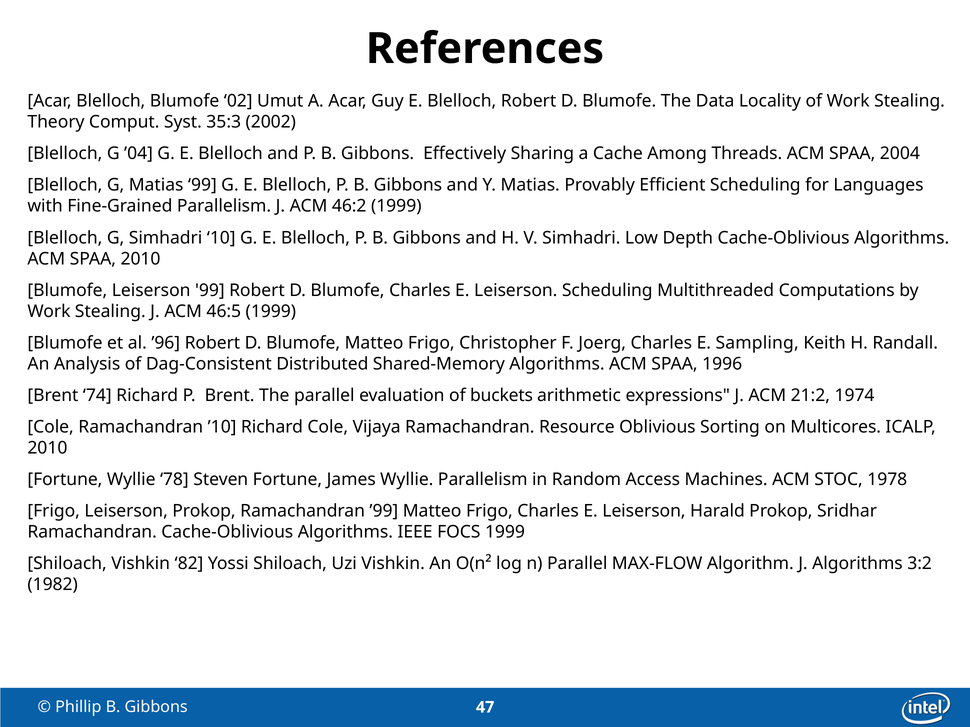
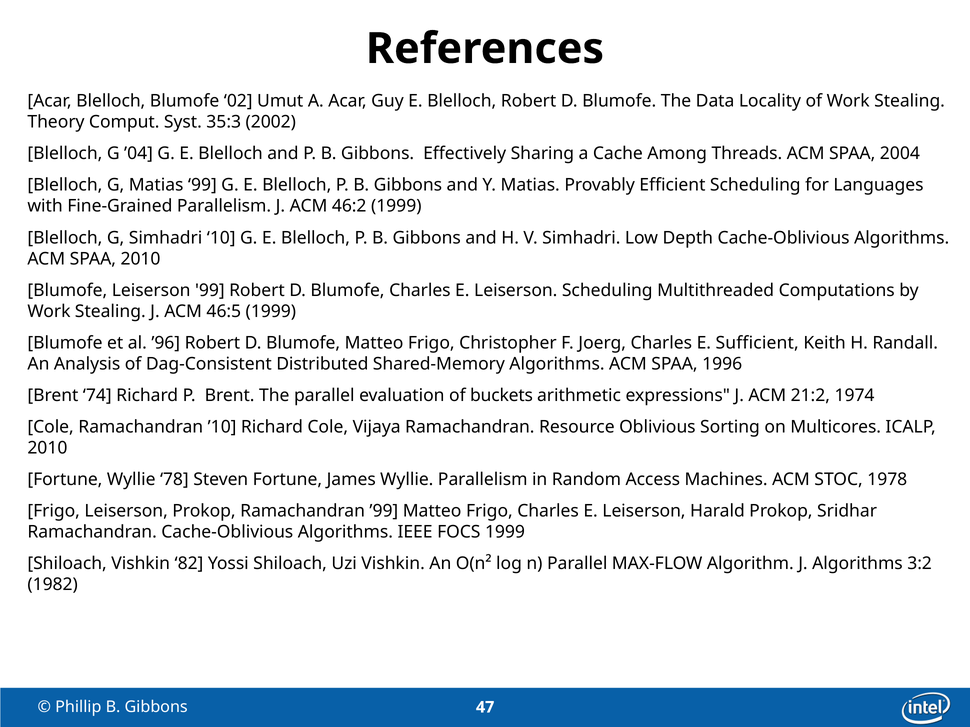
Sampling: Sampling -> Sufficient
